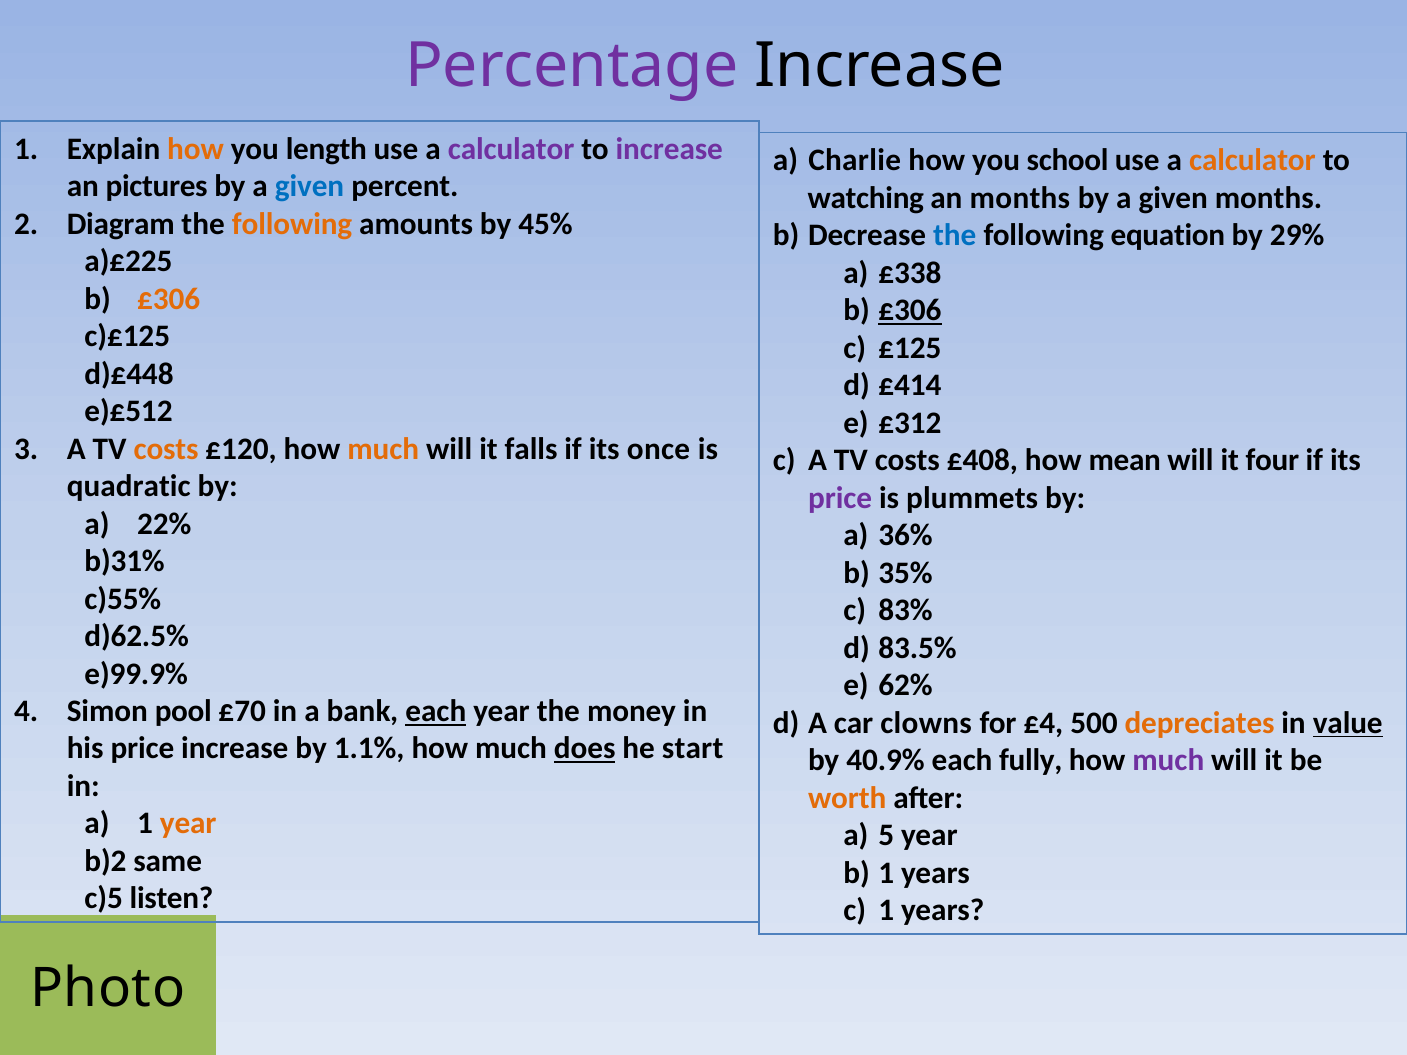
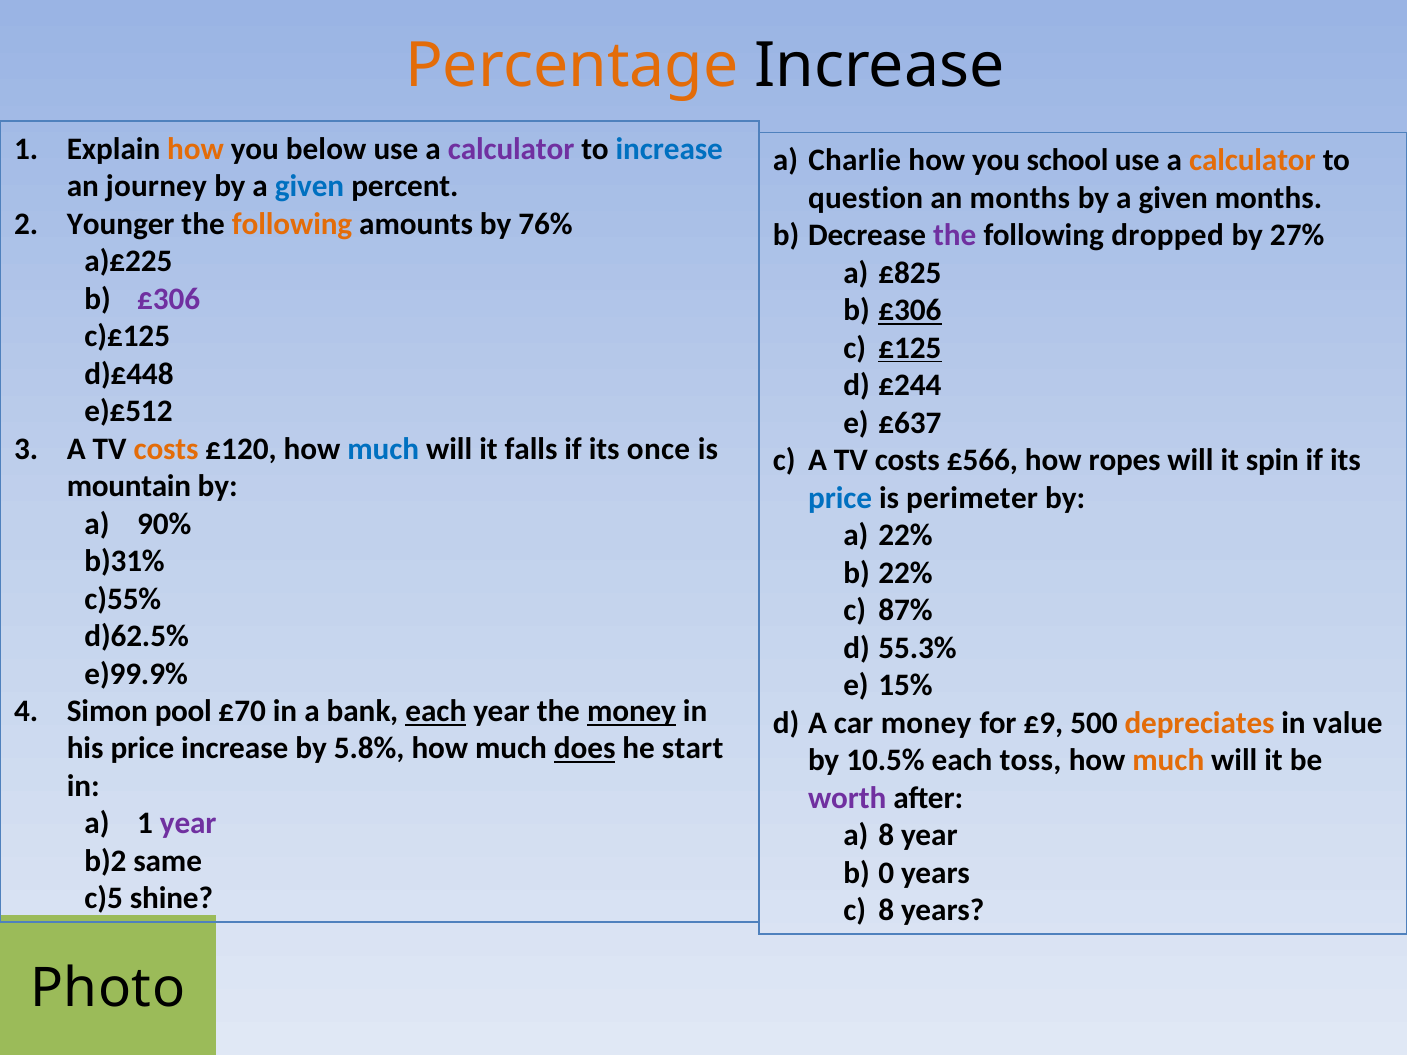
Percentage colour: purple -> orange
length: length -> below
increase at (669, 149) colour: purple -> blue
pictures: pictures -> journey
watching: watching -> question
Diagram: Diagram -> Younger
45%: 45% -> 76%
the at (955, 236) colour: blue -> purple
equation: equation -> dropped
29%: 29% -> 27%
£338: £338 -> £825
£306 at (169, 299) colour: orange -> purple
£125 underline: none -> present
£414: £414 -> £244
£312: £312 -> £637
much at (383, 449) colour: orange -> blue
£408: £408 -> £566
mean: mean -> ropes
four: four -> spin
quadratic: quadratic -> mountain
price at (840, 498) colour: purple -> blue
plummets: plummets -> perimeter
22%: 22% -> 90%
a 36%: 36% -> 22%
35% at (906, 573): 35% -> 22%
83%: 83% -> 87%
83.5%: 83.5% -> 55.3%
62%: 62% -> 15%
money at (632, 711) underline: none -> present
car clowns: clowns -> money
£4: £4 -> £9
value underline: present -> none
1.1%: 1.1% -> 5.8%
40.9%: 40.9% -> 10.5%
fully: fully -> toss
much at (1168, 761) colour: purple -> orange
worth colour: orange -> purple
year at (188, 824) colour: orange -> purple
a 5: 5 -> 8
1 at (886, 873): 1 -> 0
listen: listen -> shine
1 at (886, 911): 1 -> 8
